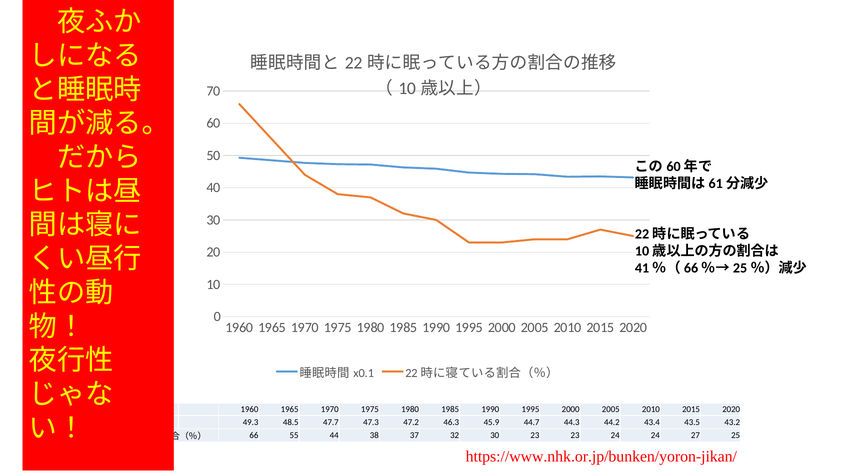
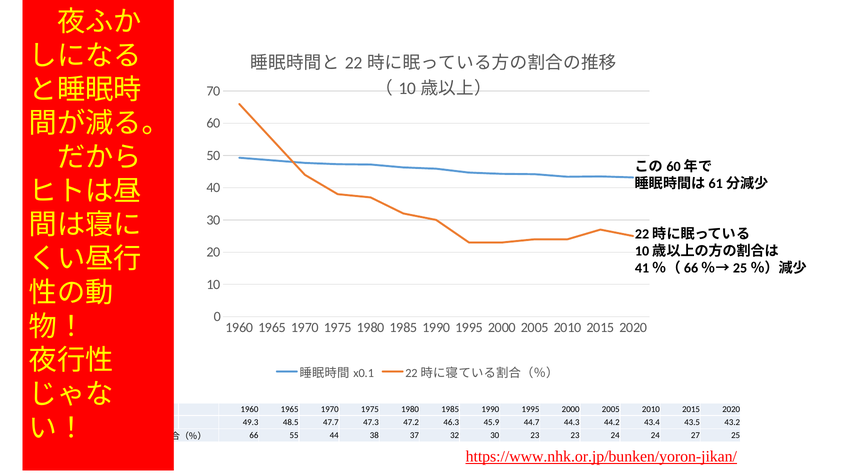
https://www.nhk.or.jp/bunken/yoron-jikan/ underline: none -> present
